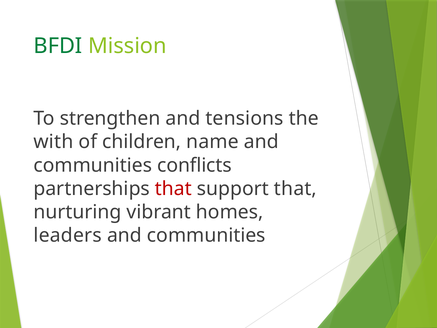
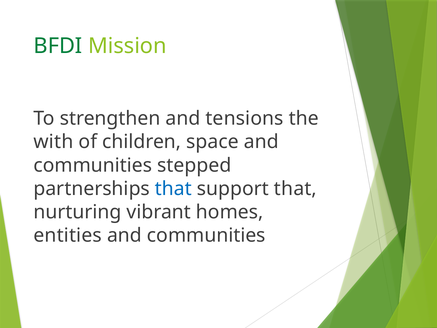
name: name -> space
conflicts: conflicts -> stepped
that at (173, 188) colour: red -> blue
leaders: leaders -> entities
